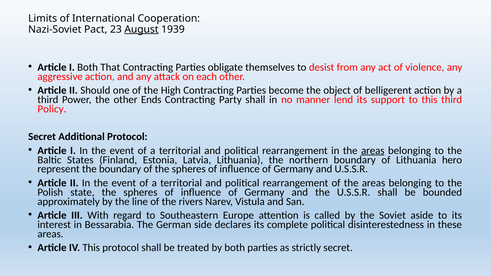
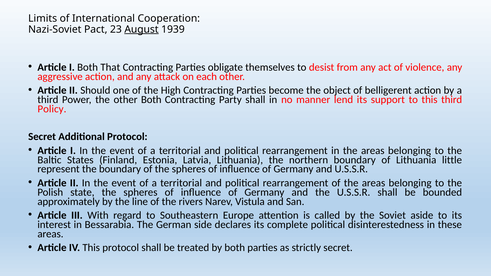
other Ends: Ends -> Both
areas at (373, 151) underline: present -> none
hero: hero -> little
